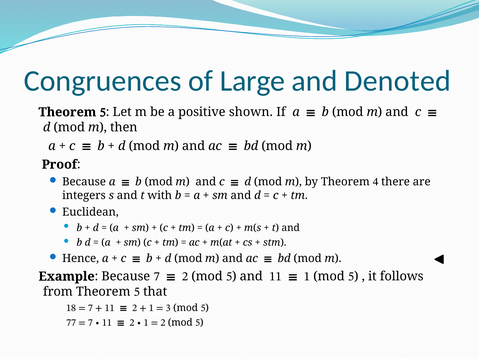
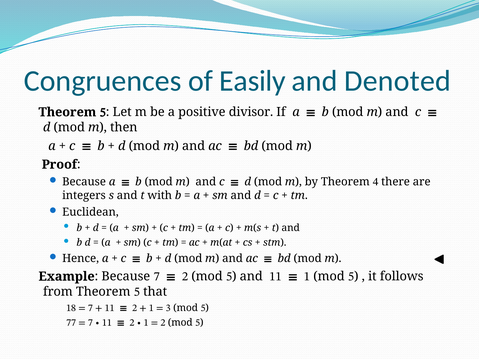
Large: Large -> Easily
shown: shown -> divisor
